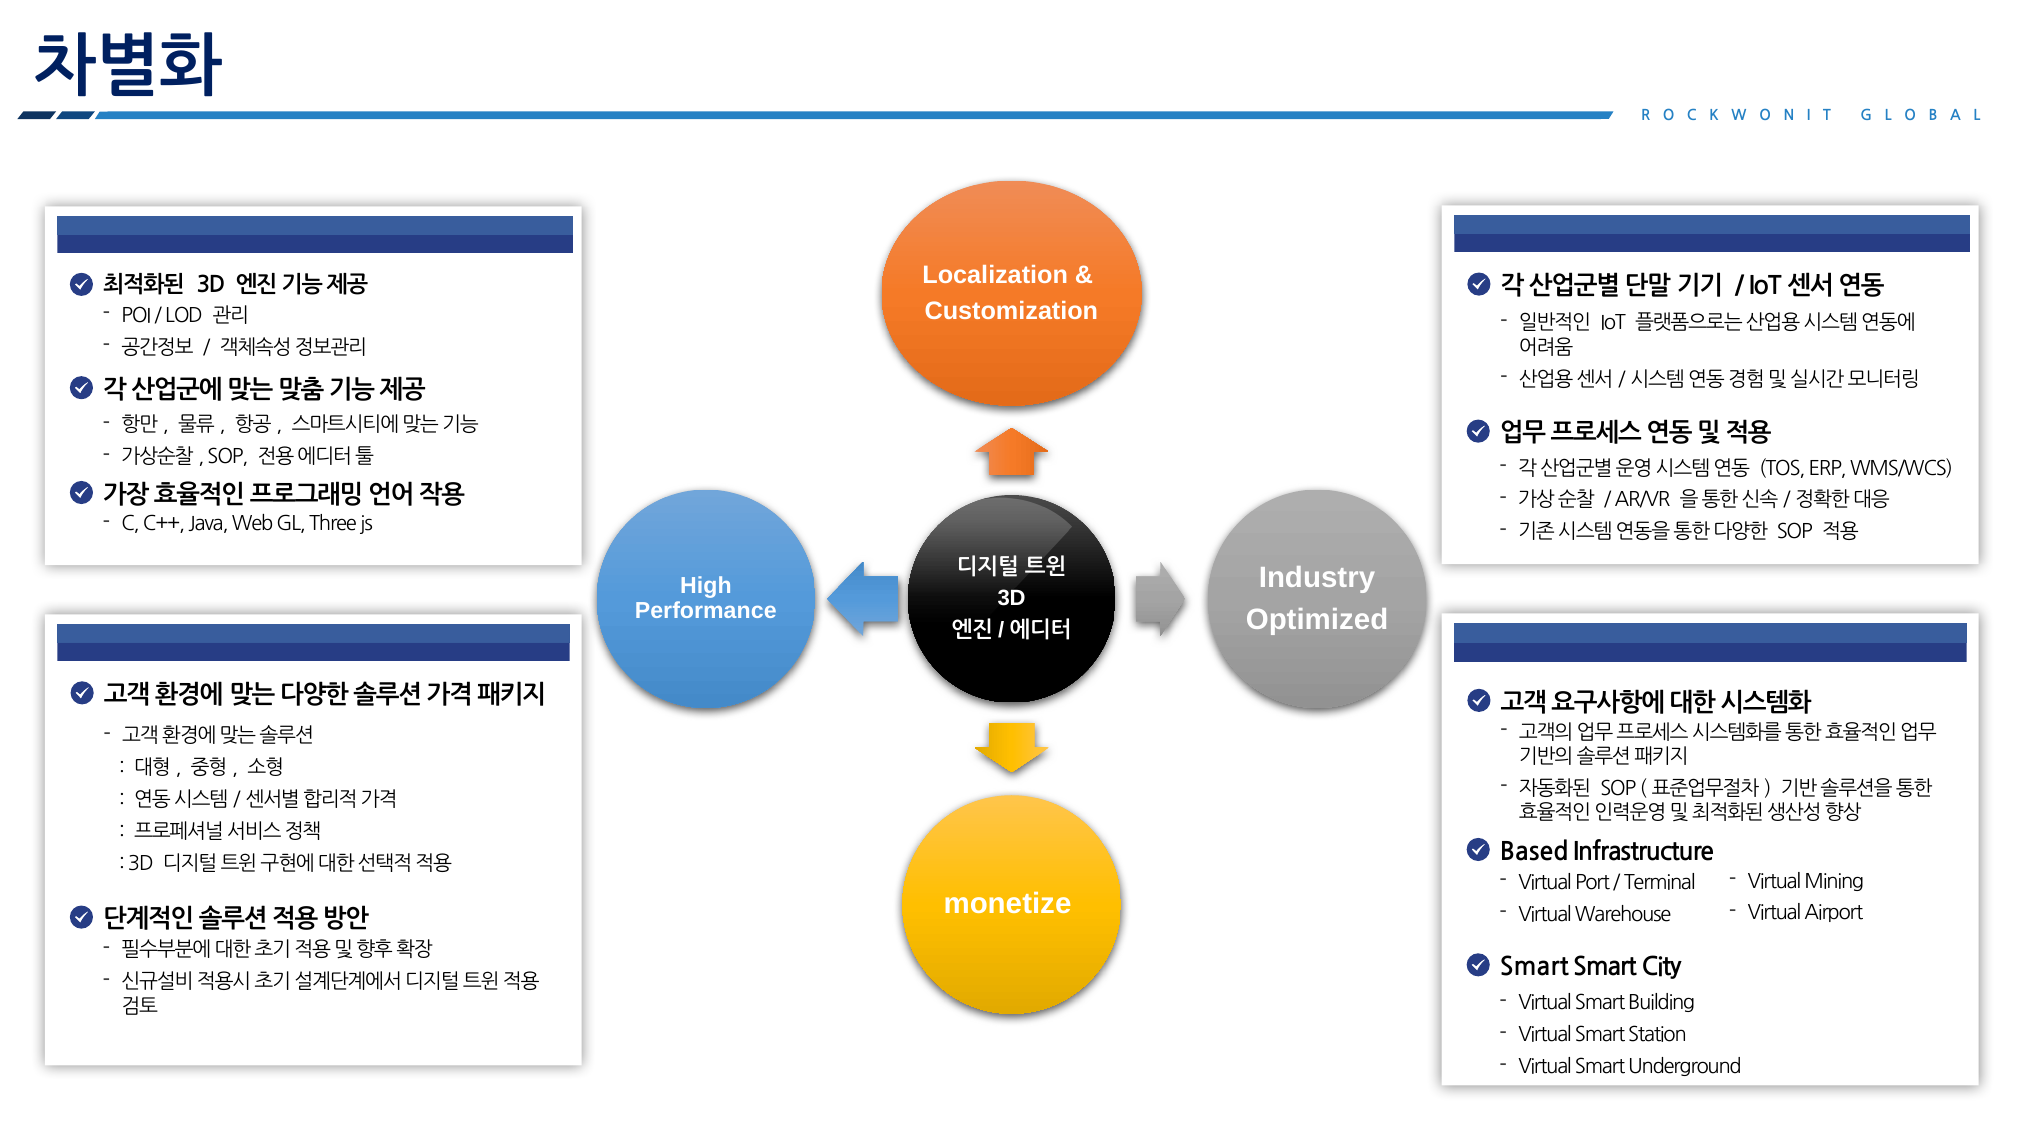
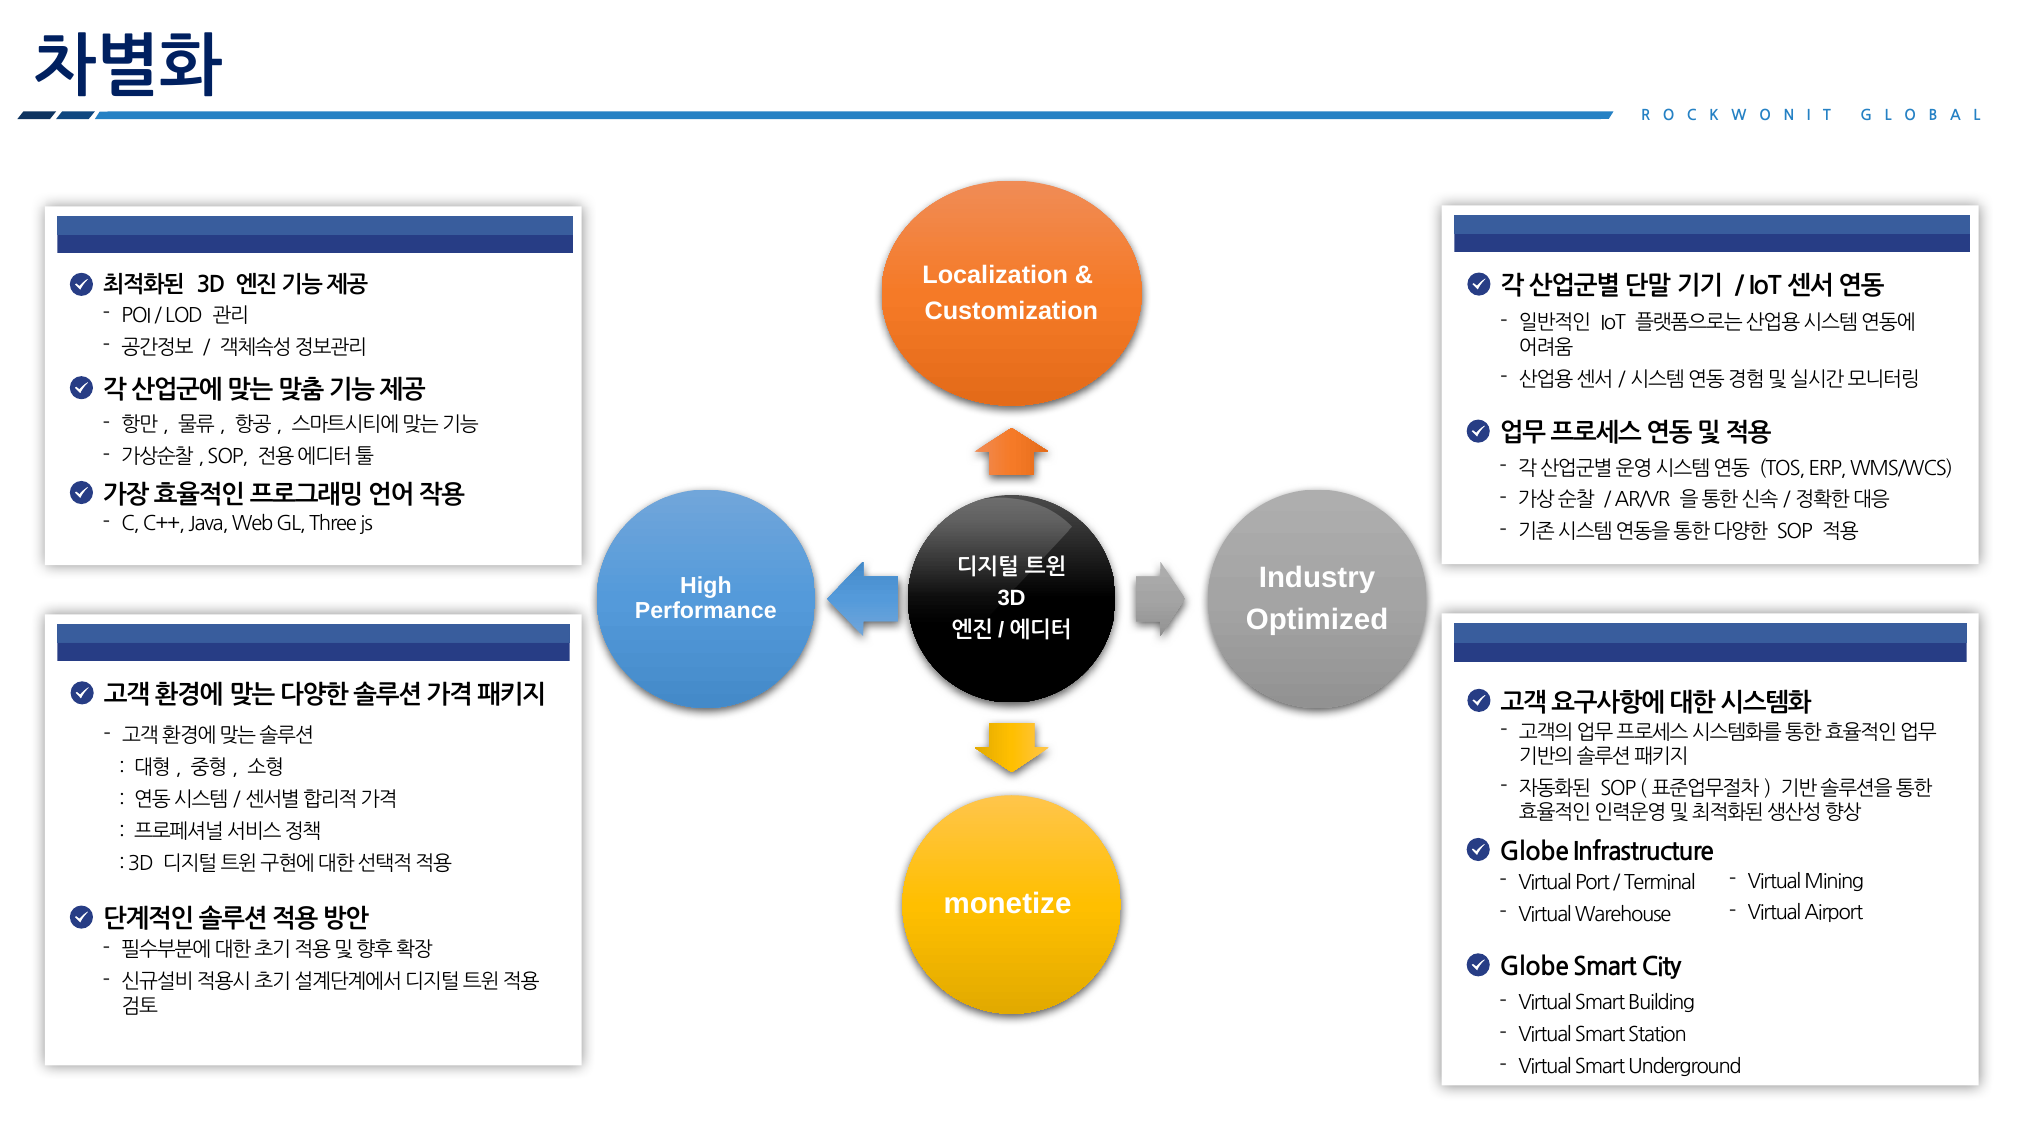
Based at (1534, 852): Based -> Globe
Smart at (1534, 967): Smart -> Globe
